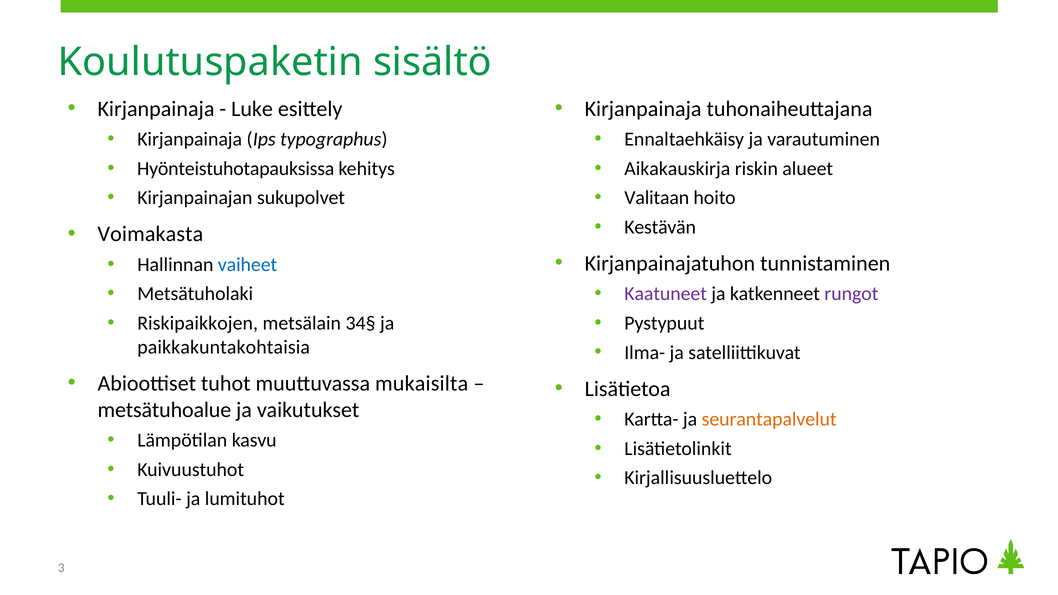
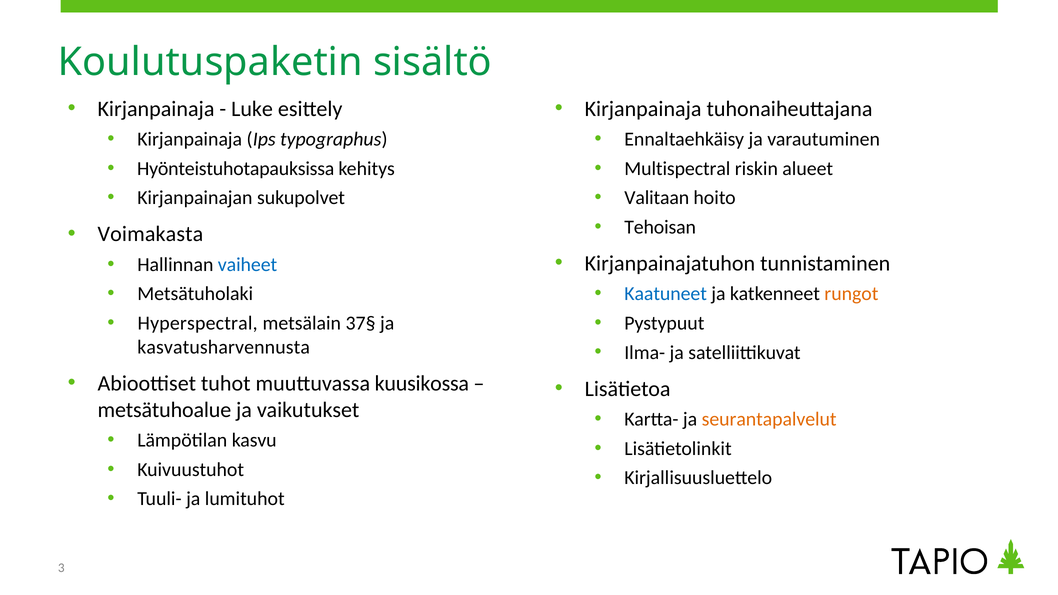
Aikakauskirja: Aikakauskirja -> Multispectral
Kestävän: Kestävän -> Tehoisan
Kaatuneet colour: purple -> blue
rungot colour: purple -> orange
Riskipaikkojen: Riskipaikkojen -> Hyperspectral
34§: 34§ -> 37§
paikkakuntakohtaisia: paikkakuntakohtaisia -> kasvatusharvennusta
mukaisilta: mukaisilta -> kuusikossa
